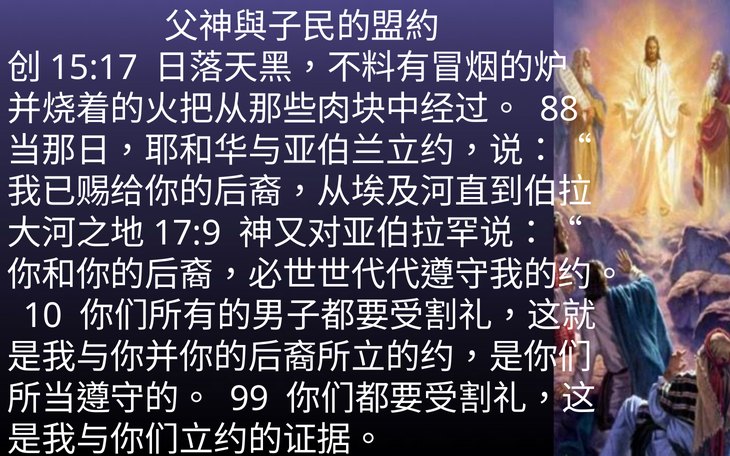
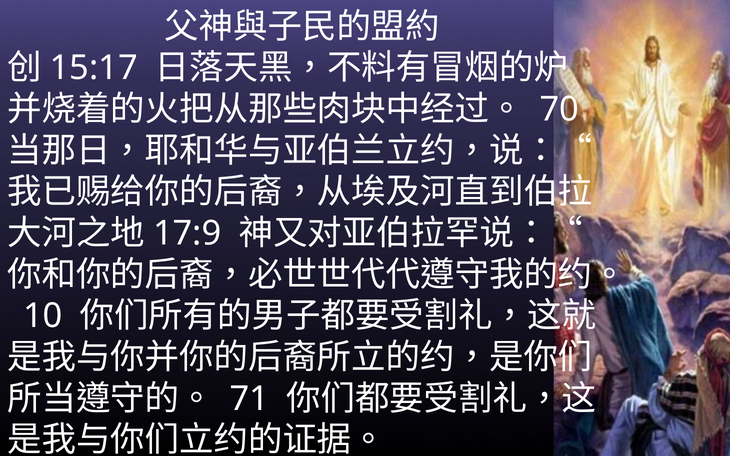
88: 88 -> 70
99: 99 -> 71
